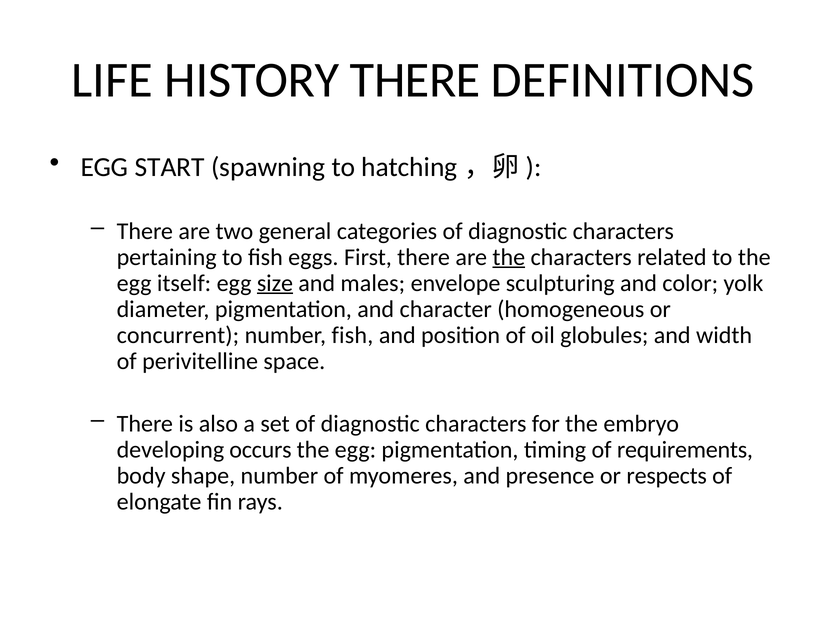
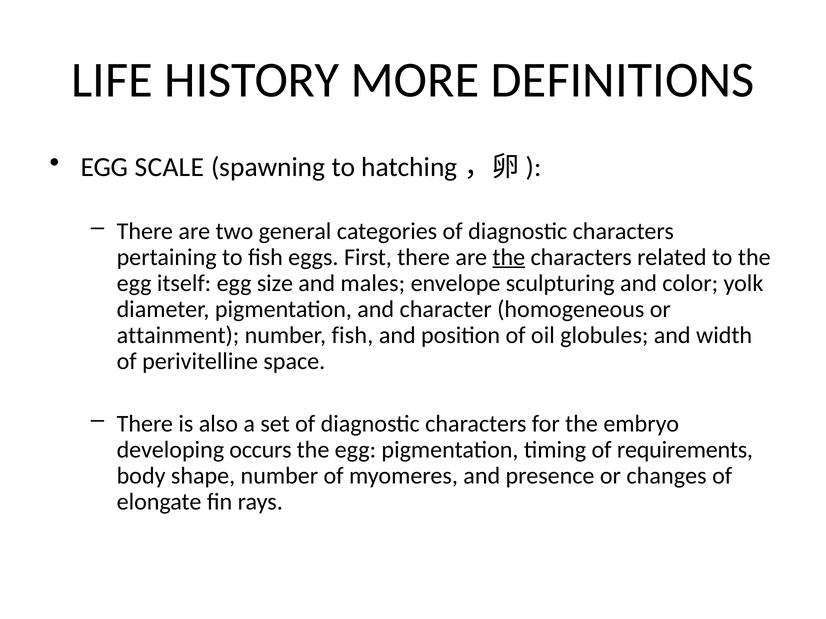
HISTORY THERE: THERE -> MORE
START: START -> SCALE
size underline: present -> none
concurrent: concurrent -> attainment
respects: respects -> changes
